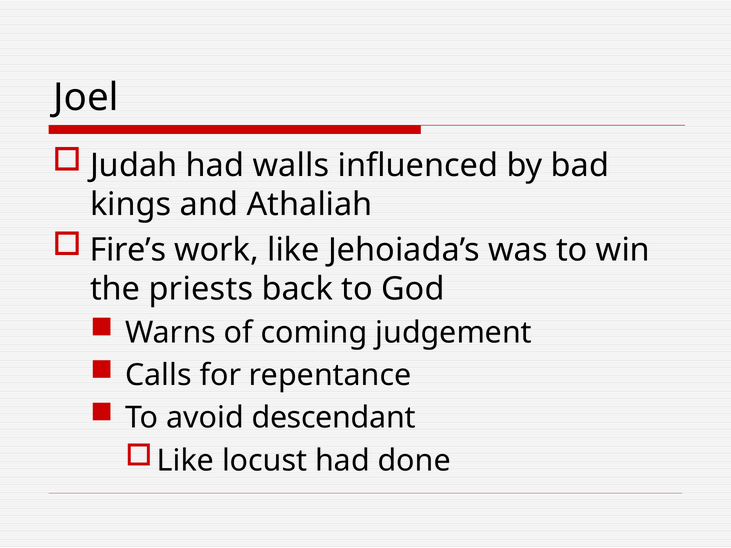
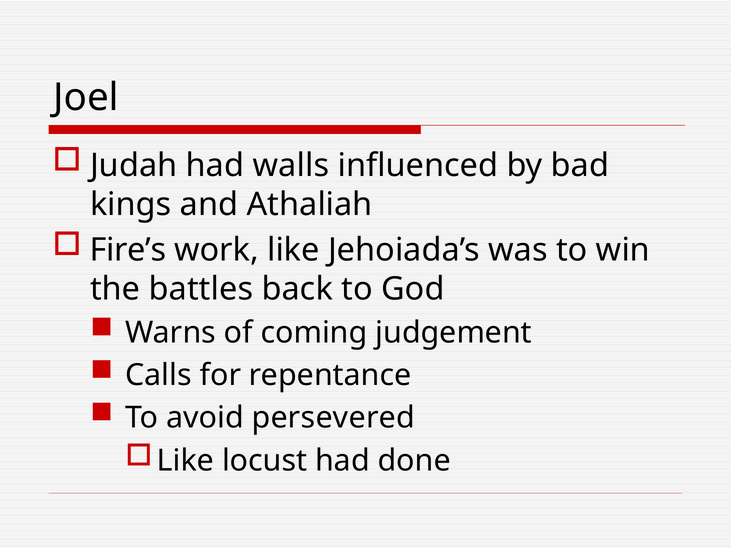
priests: priests -> battles
descendant: descendant -> persevered
